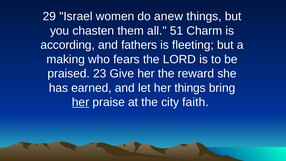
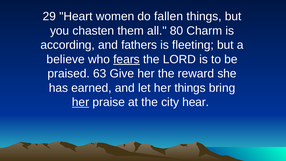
Israel: Israel -> Heart
anew: anew -> fallen
51: 51 -> 80
making: making -> believe
fears underline: none -> present
23: 23 -> 63
faith: faith -> hear
